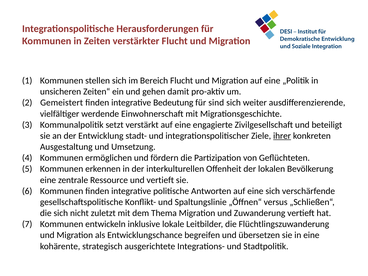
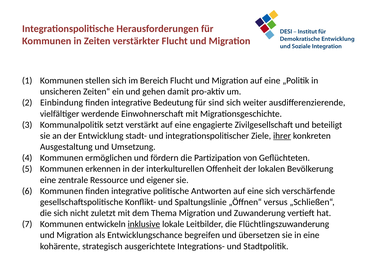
Gemeistert: Gemeistert -> Einbindung
und vertieft: vertieft -> eigener
inklusive underline: none -> present
